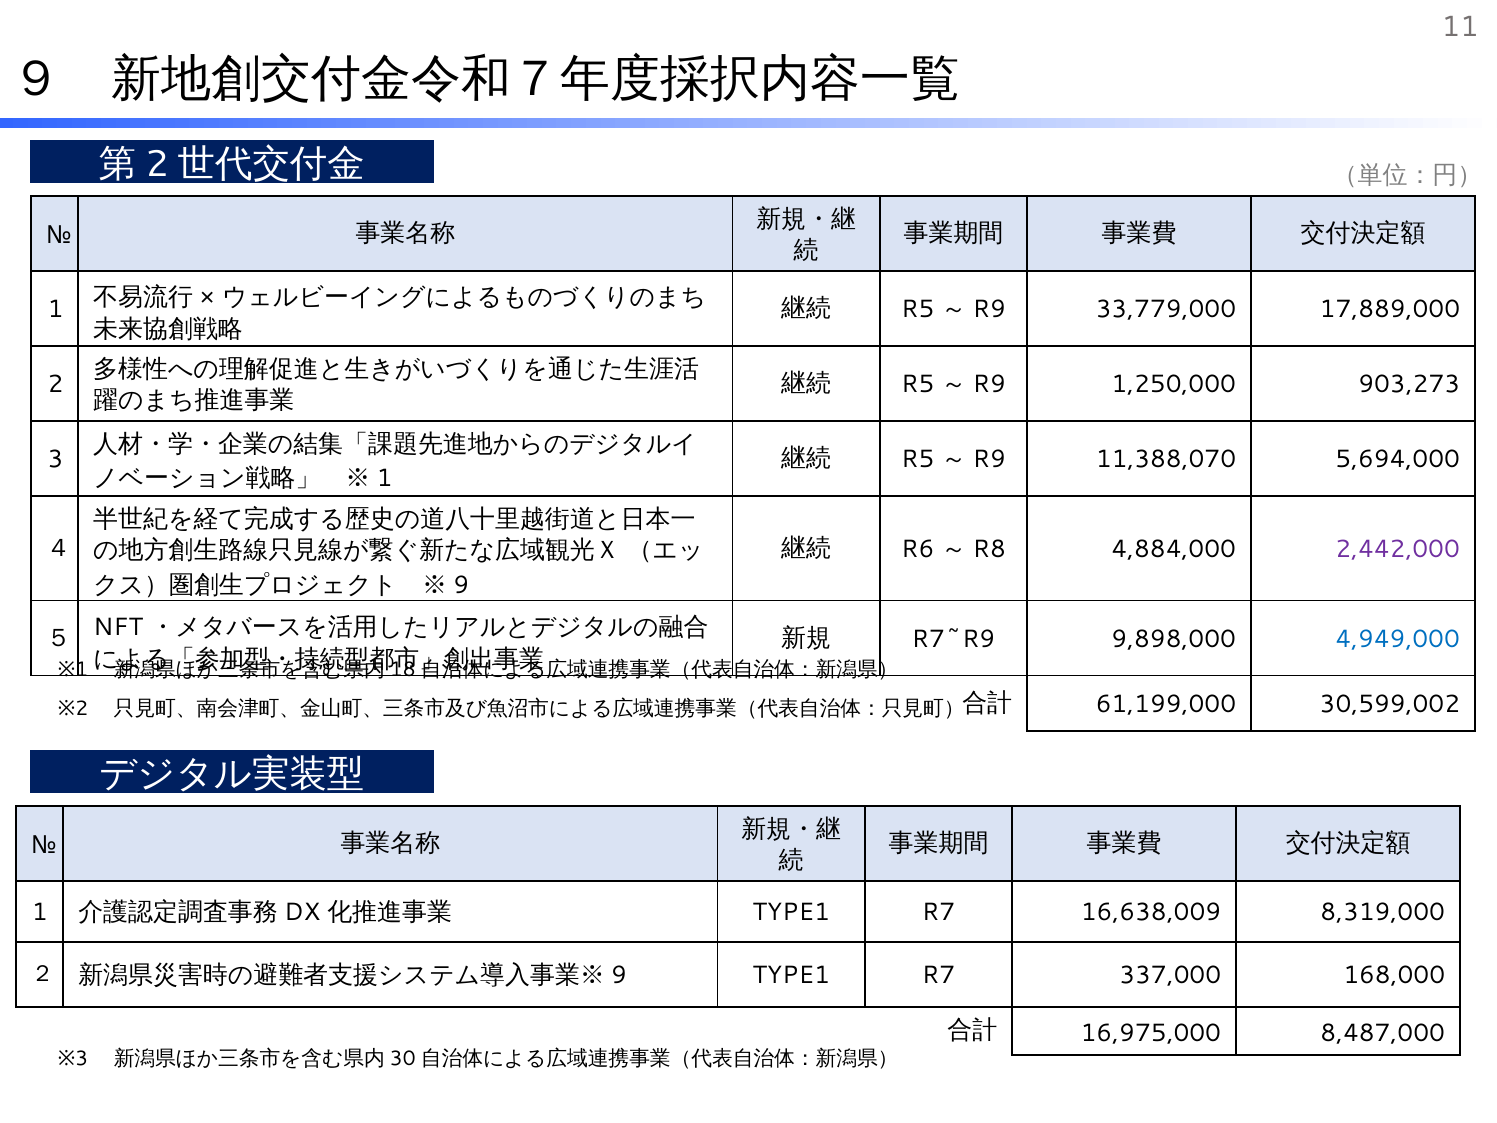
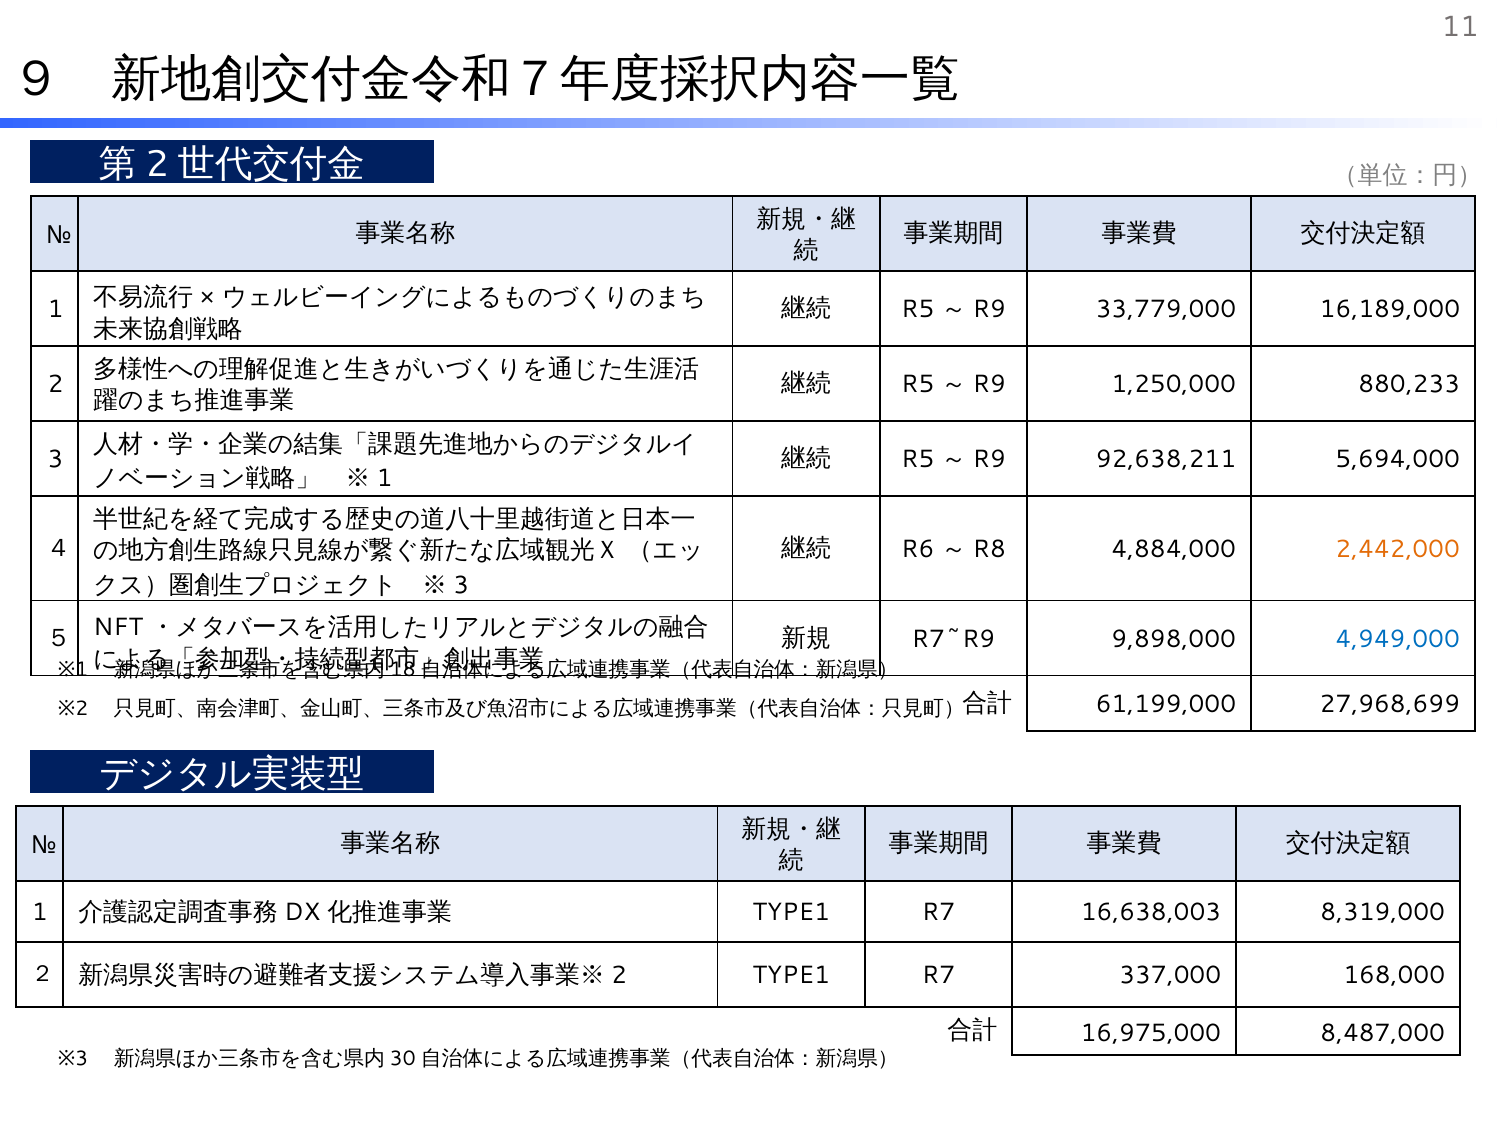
17,889,000: 17,889,000 -> 16,189,000
903,273: 903,273 -> 880,233
11,388,070: 11,388,070 -> 92,638,211
2,442,000 colour: purple -> orange
9 at (461, 585): 9 -> 3
30,599,002: 30,599,002 -> 27,968,699
16,638,009: 16,638,009 -> 16,638,003
9 at (619, 975): 9 -> 2
